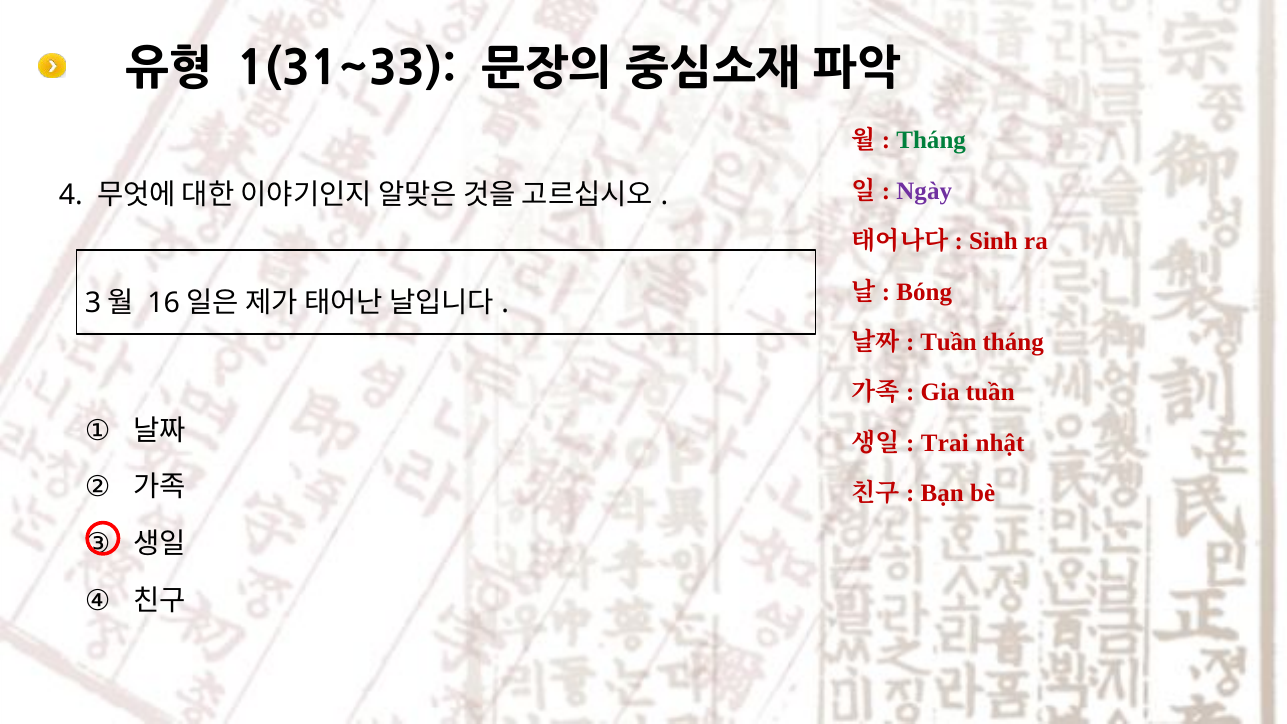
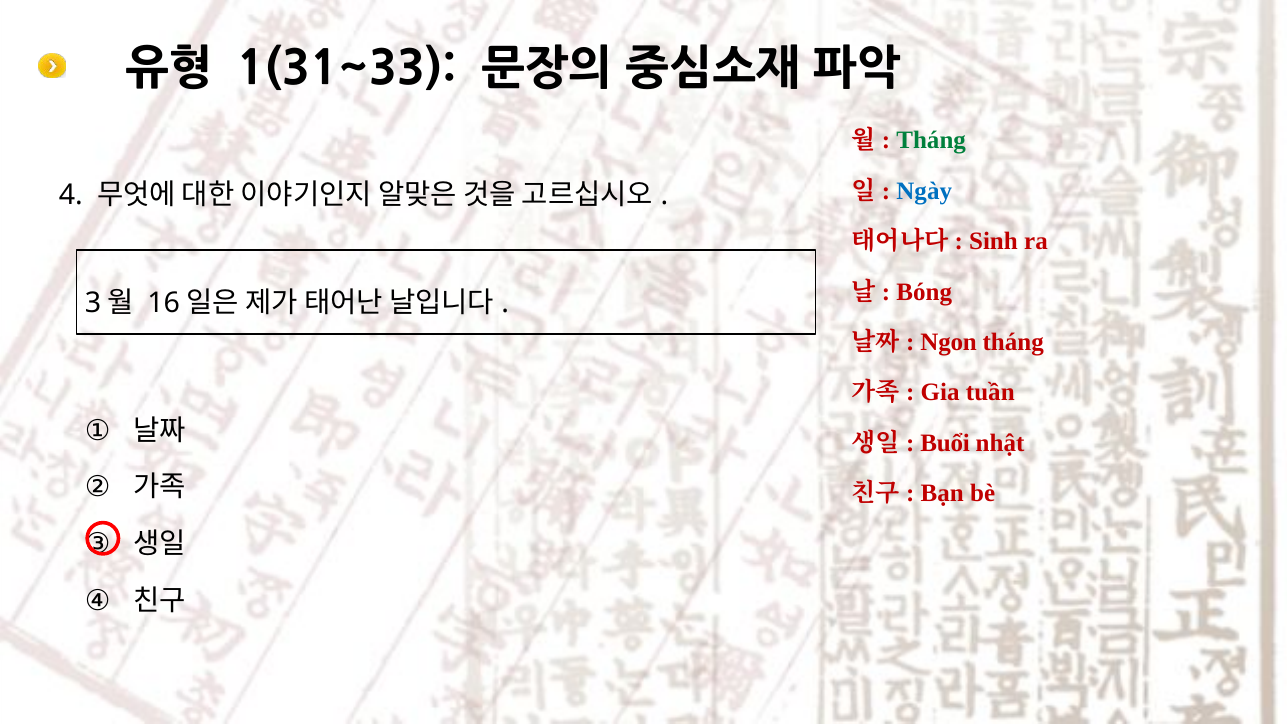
Ngày colour: purple -> blue
Tuần at (949, 342): Tuần -> Ngon
Trai: Trai -> Buổi
